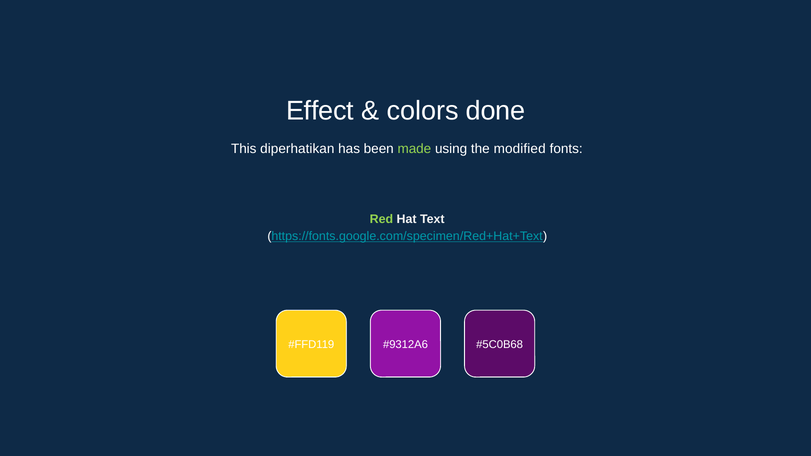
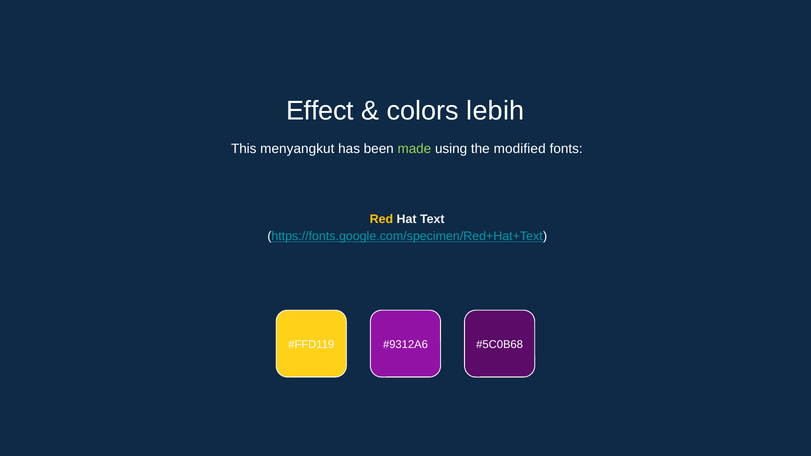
done: done -> lebih
diperhatikan: diperhatikan -> menyangkut
Red colour: light green -> yellow
